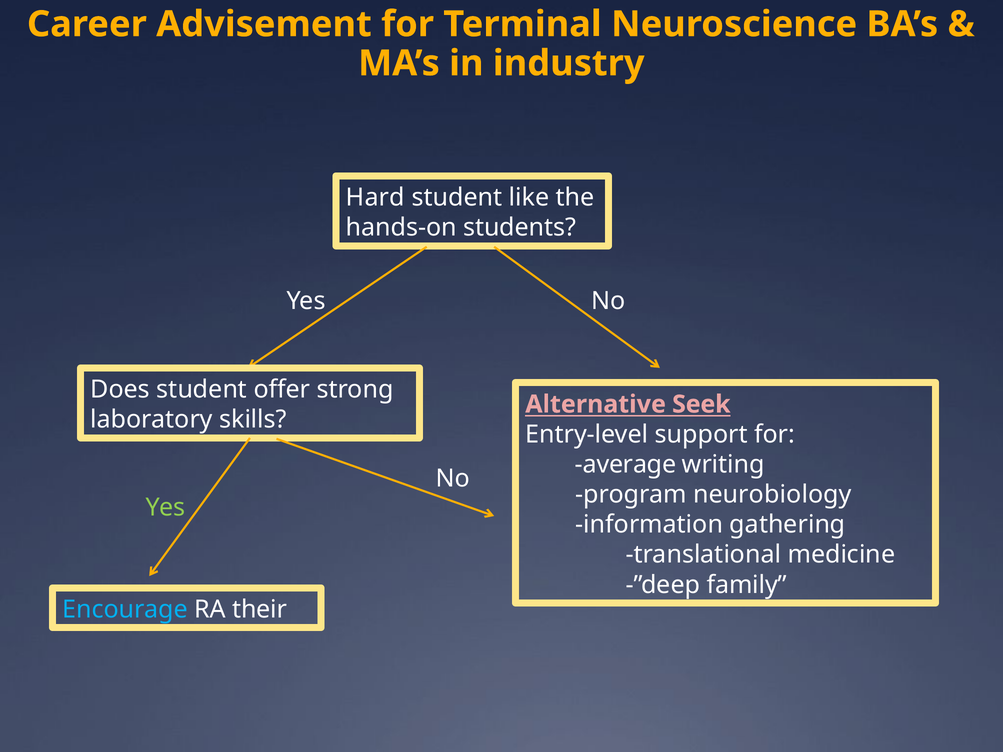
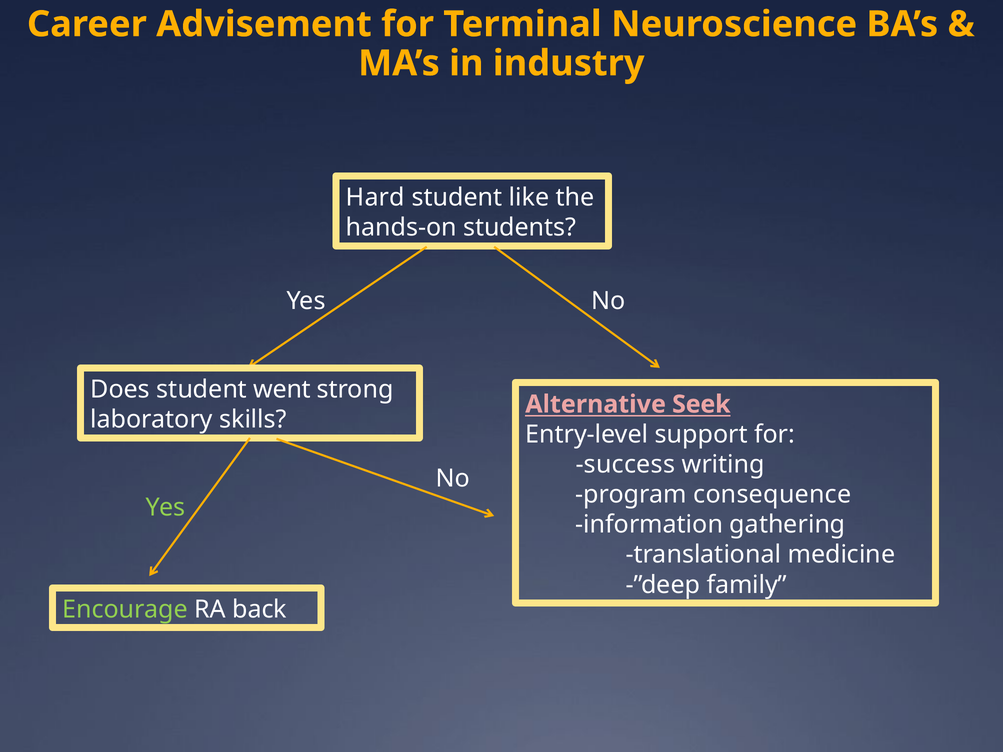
offer: offer -> went
average: average -> success
neurobiology: neurobiology -> consequence
Encourage colour: light blue -> light green
their: their -> back
